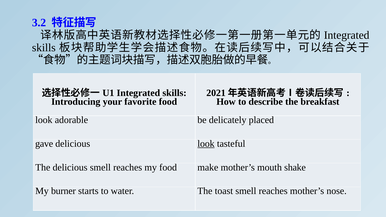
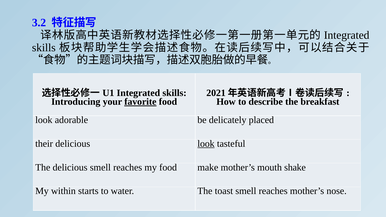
favorite underline: none -> present
gave: gave -> their
burner: burner -> within
